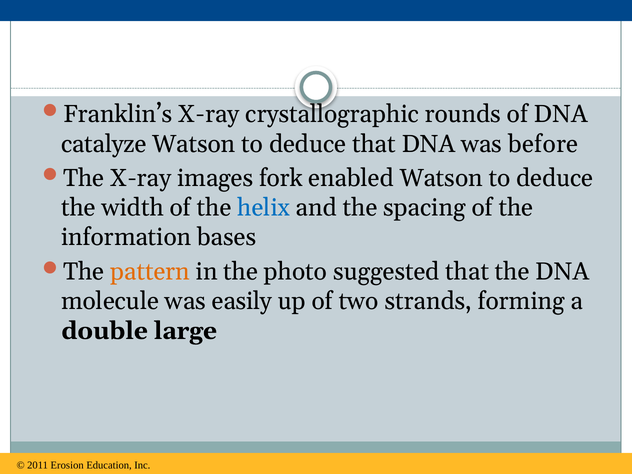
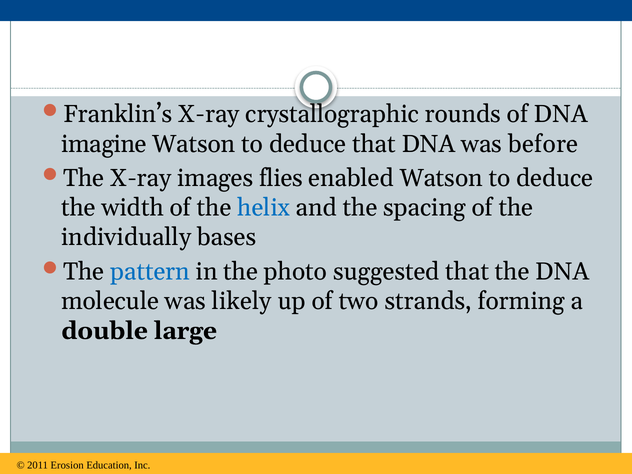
catalyze: catalyze -> imagine
fork: fork -> flies
information: information -> individually
pattern colour: orange -> blue
easily: easily -> likely
